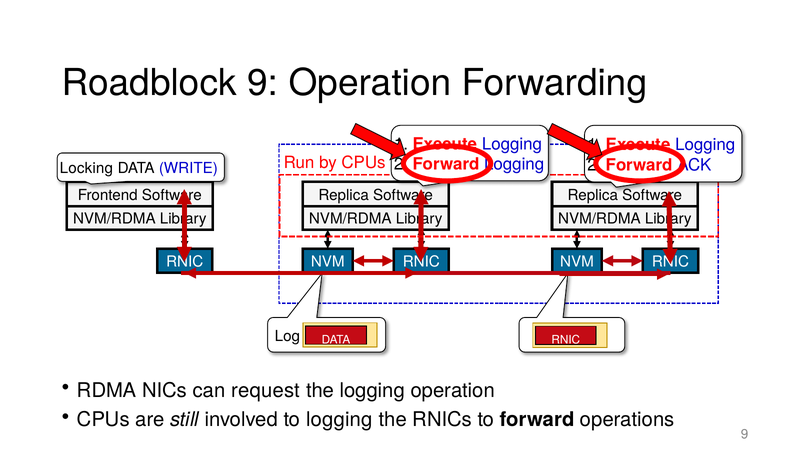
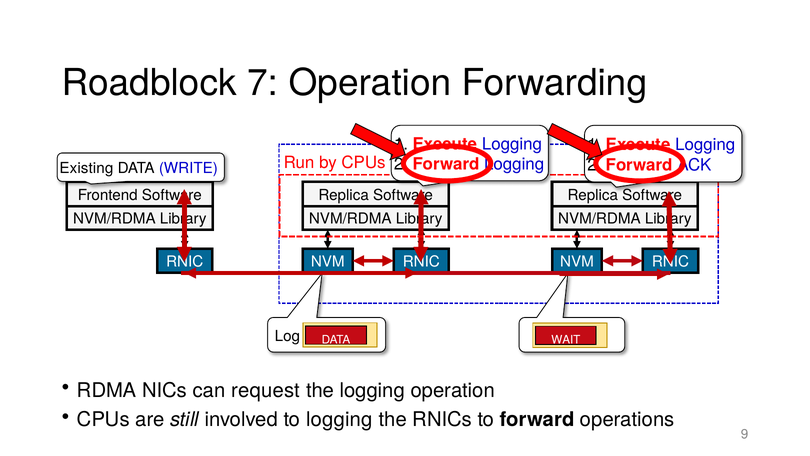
Roadblock 9: 9 -> 7
Locking: Locking -> Existing
DATA RNIC: RNIC -> WAIT
